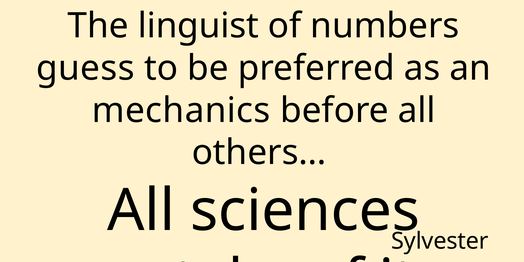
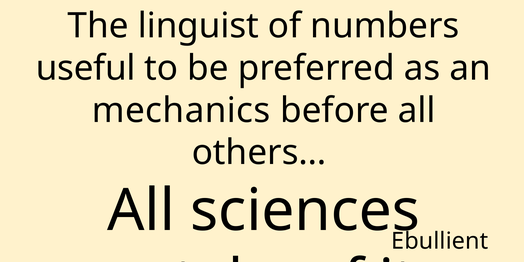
guess: guess -> useful
Sylvester: Sylvester -> Ebullient
